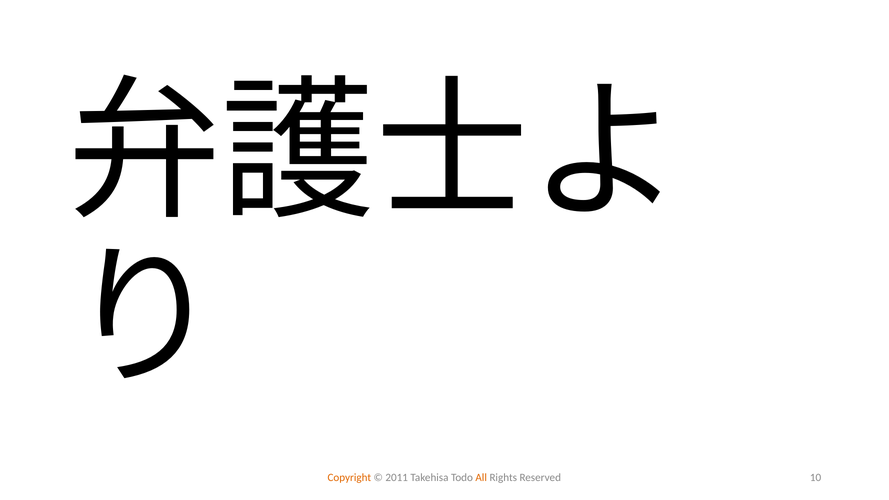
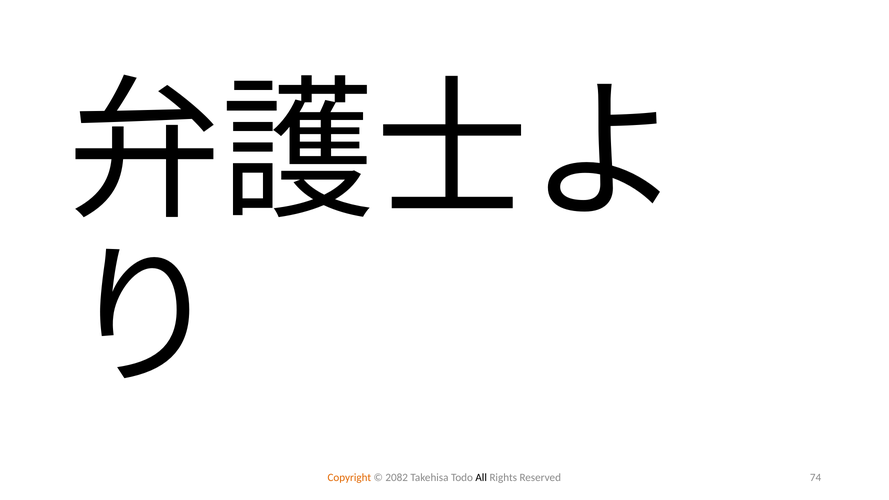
2011: 2011 -> 2082
All colour: orange -> black
10: 10 -> 74
